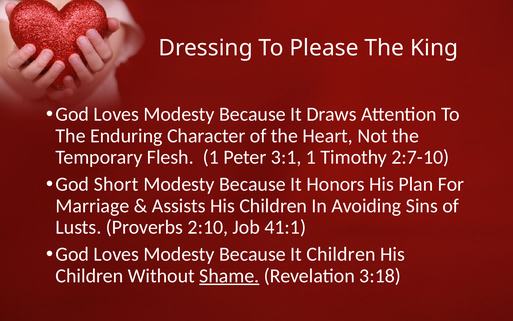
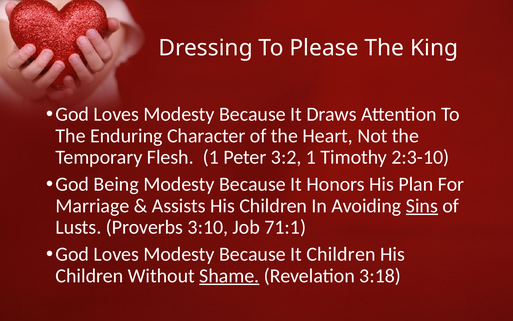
3:1: 3:1 -> 3:2
2:7-10: 2:7-10 -> 2:3-10
Short: Short -> Being
Sins underline: none -> present
2:10: 2:10 -> 3:10
41:1: 41:1 -> 71:1
